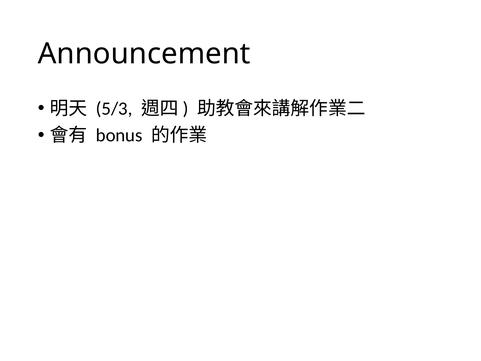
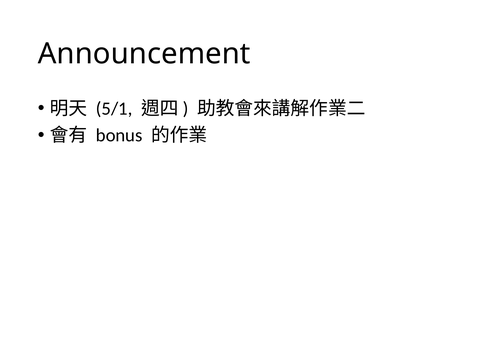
5/3: 5/3 -> 5/1
